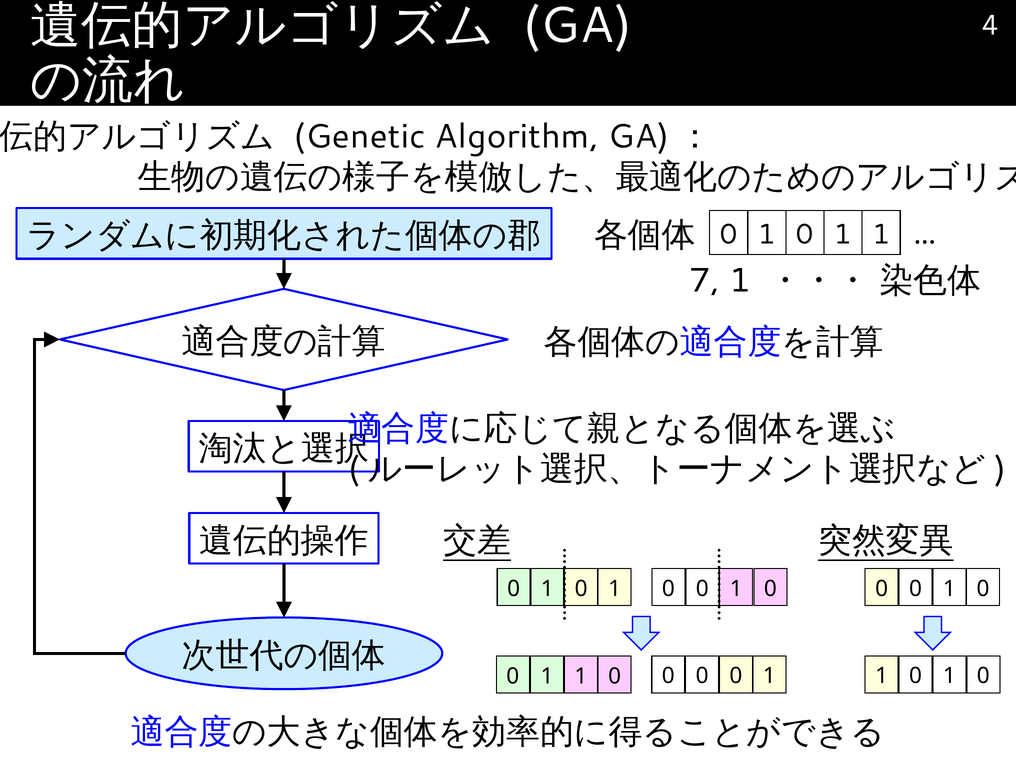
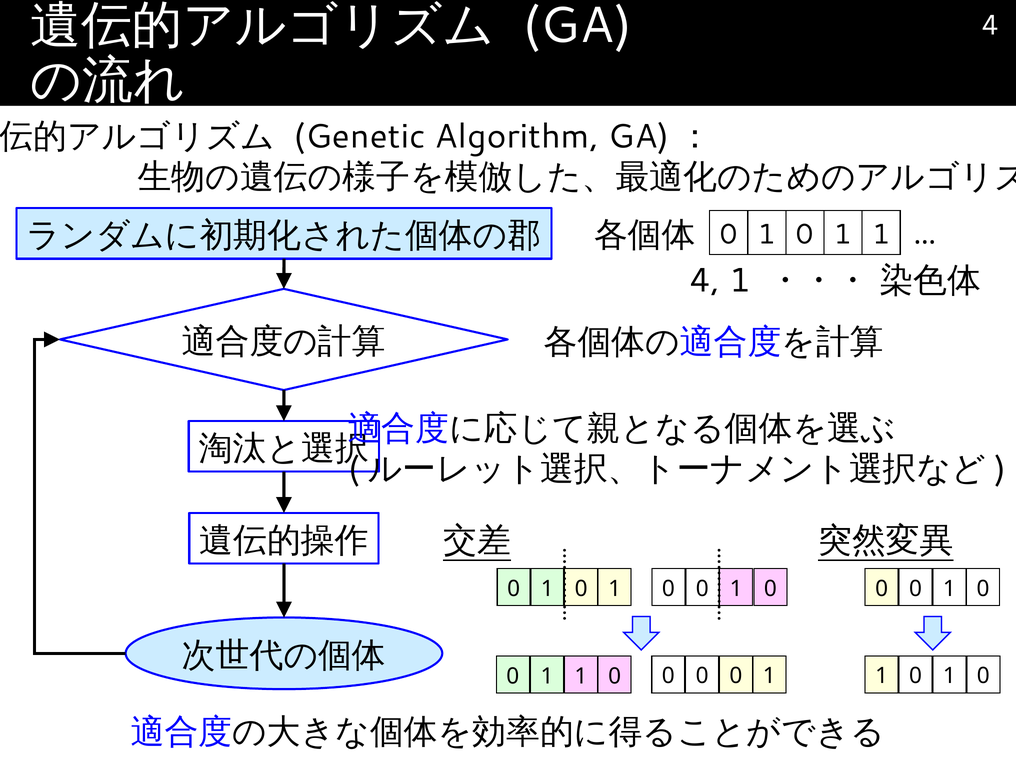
7 at (705, 281): 7 -> 4
